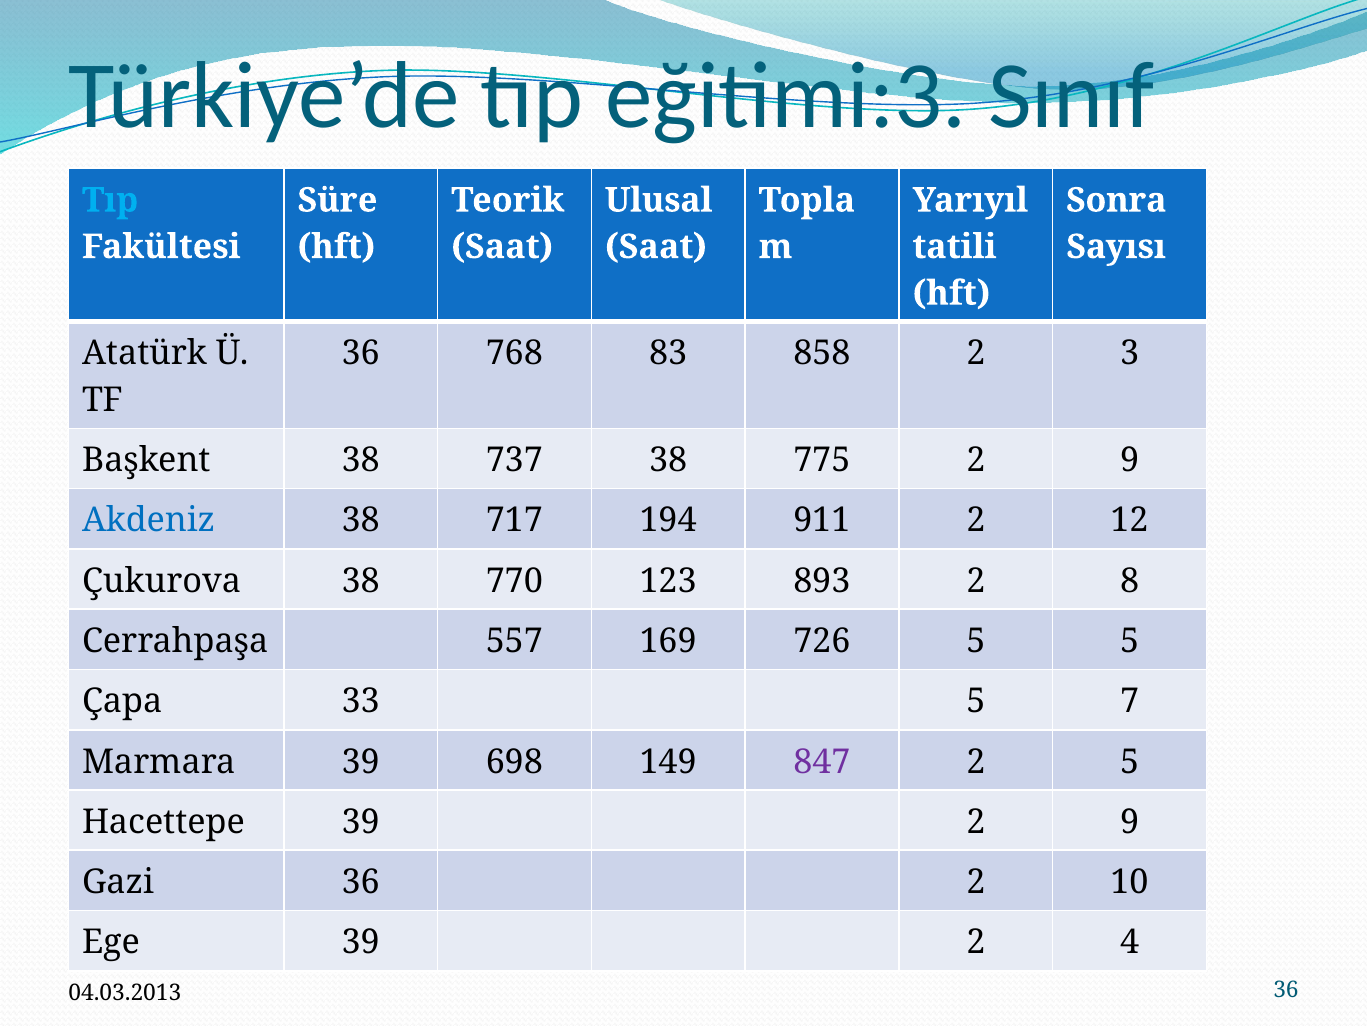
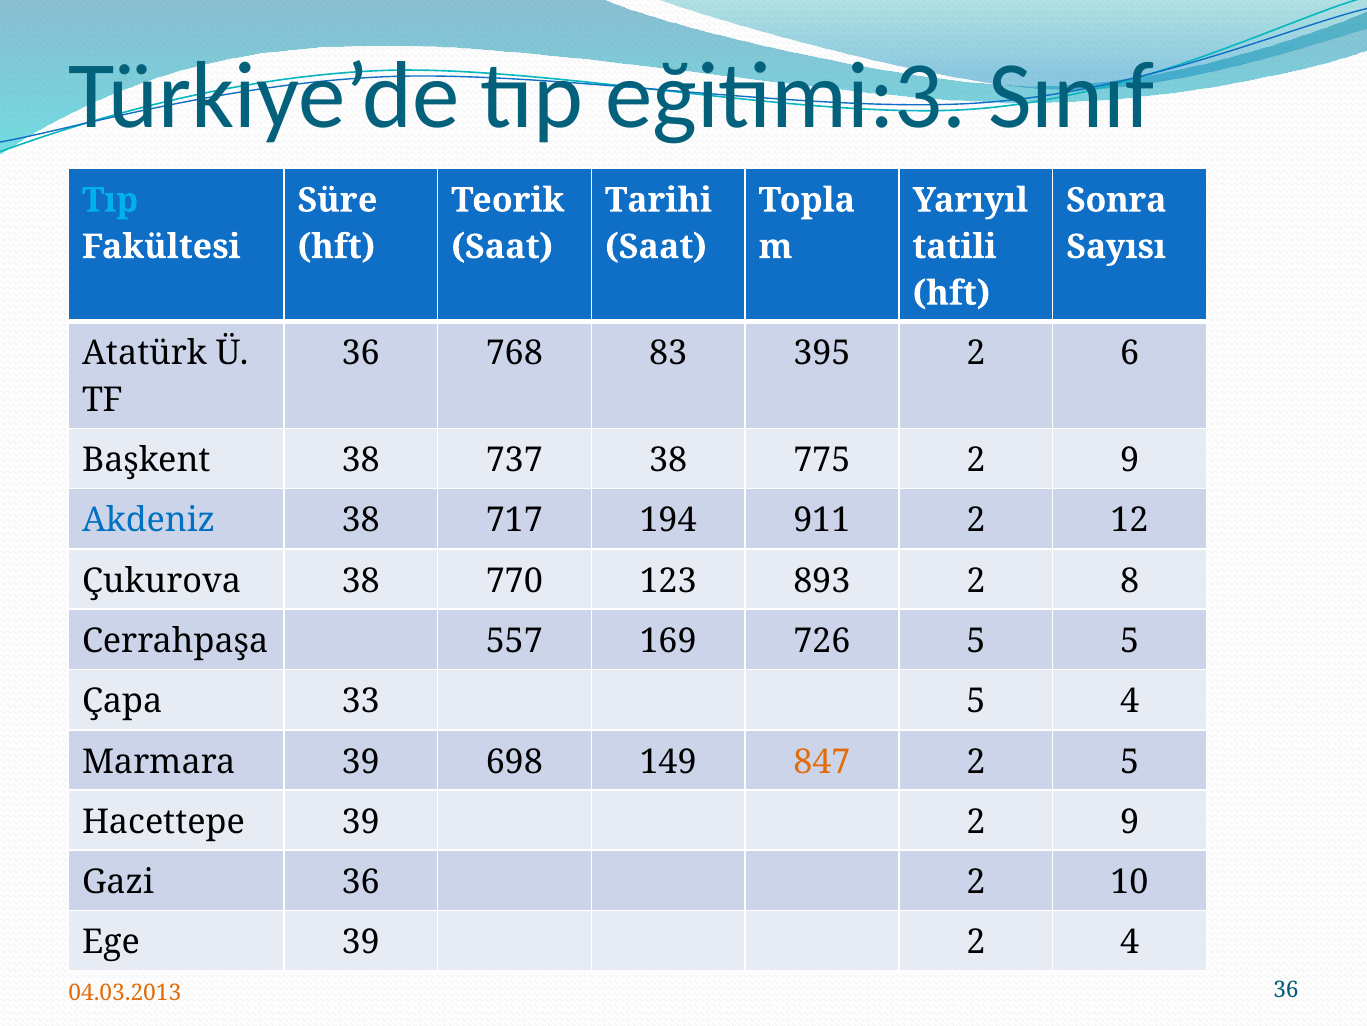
Ulusal: Ulusal -> Tarihi
858: 858 -> 395
3: 3 -> 6
5 7: 7 -> 4
847 colour: purple -> orange
04.03.2013 colour: black -> orange
